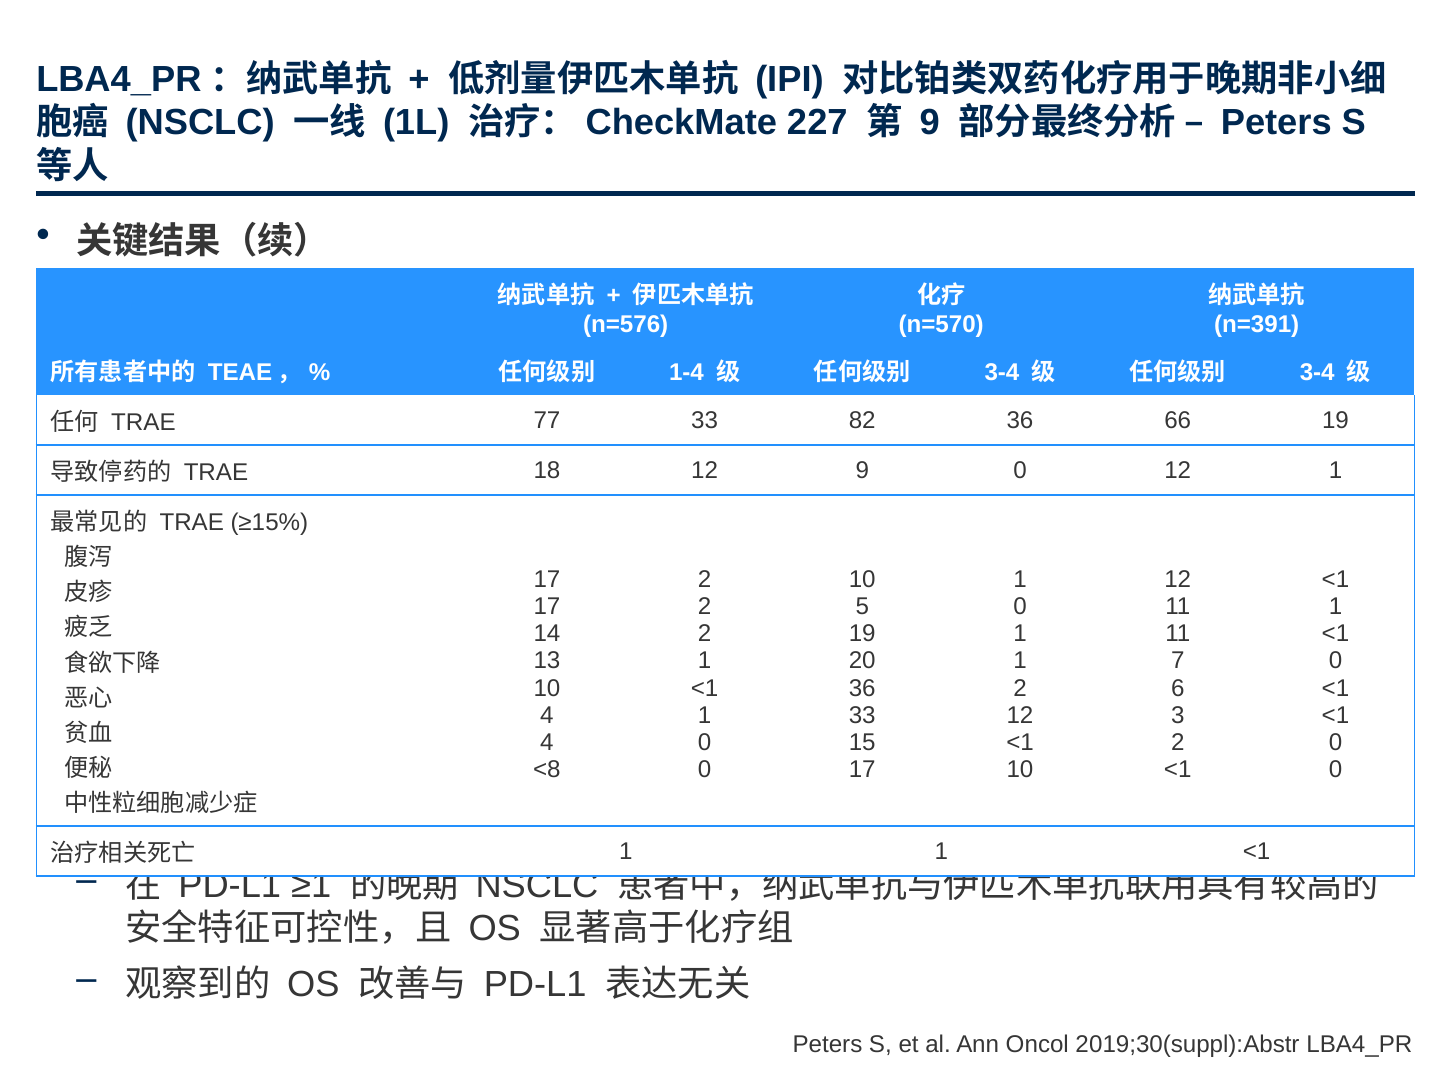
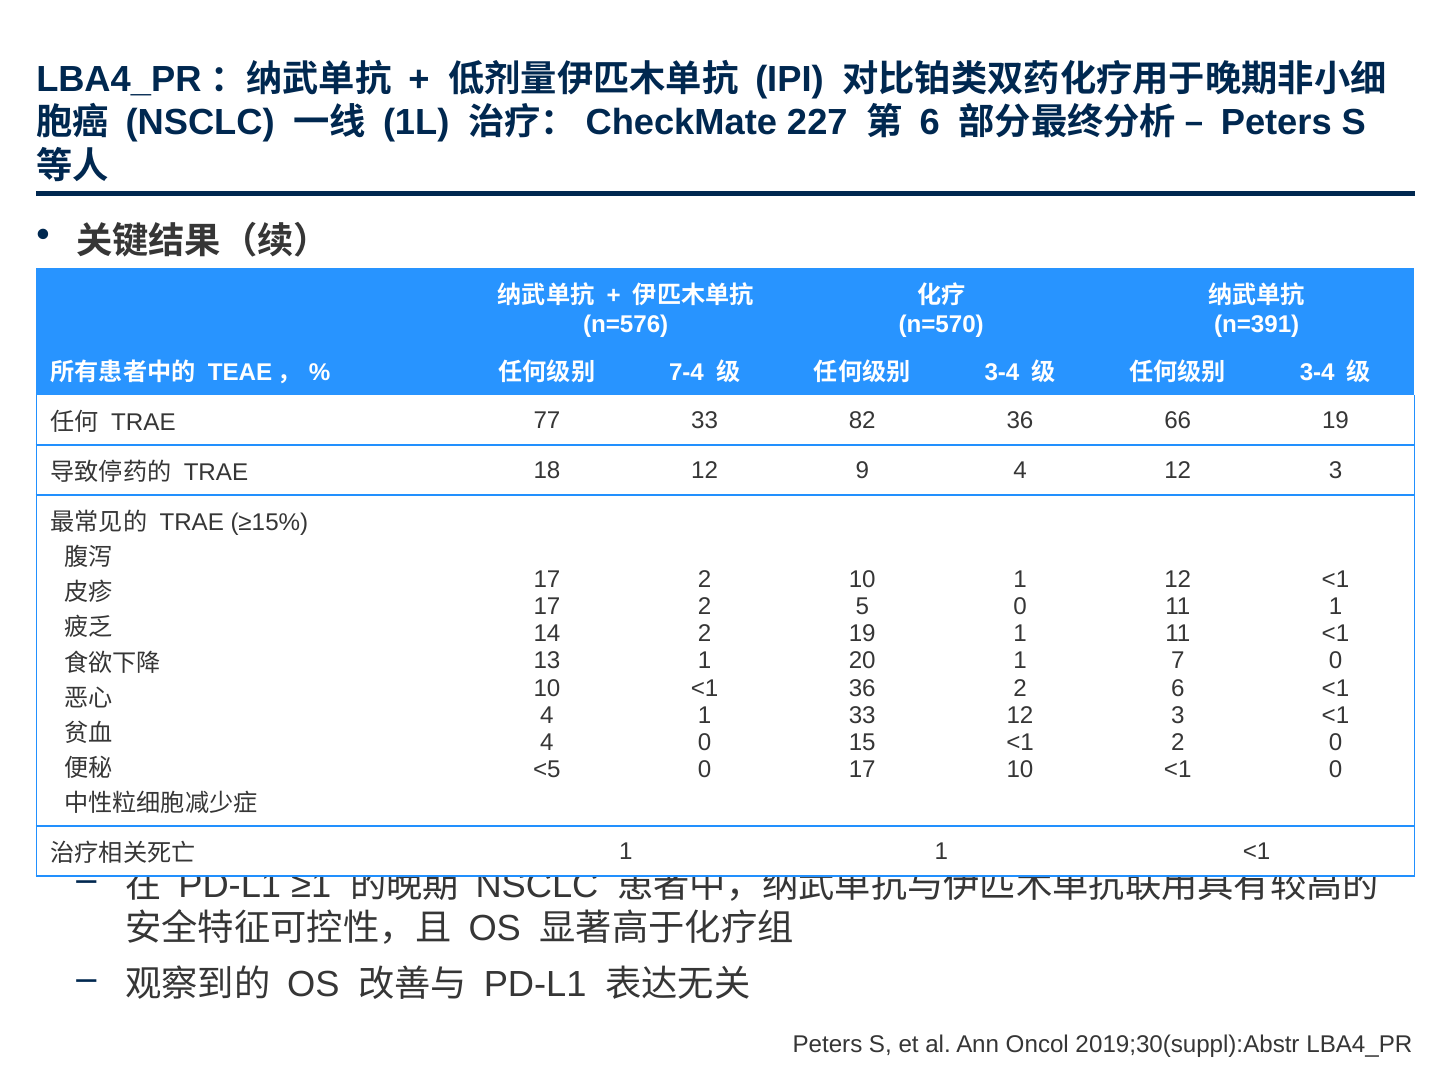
9 at (930, 123): 9 -> 6
1-4: 1-4 -> 7-4
9 0: 0 -> 4
12 1: 1 -> 3
<8: <8 -> <5
